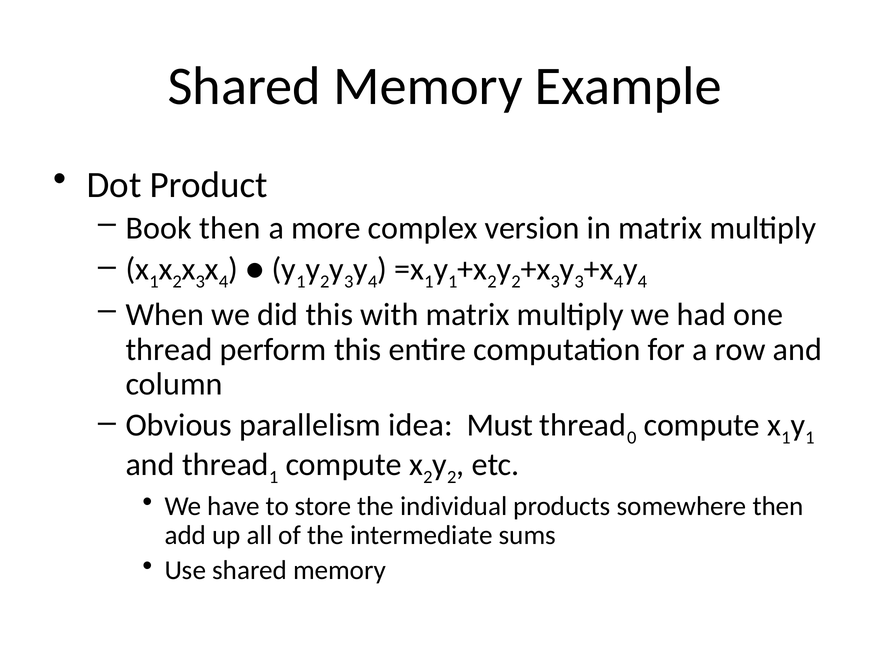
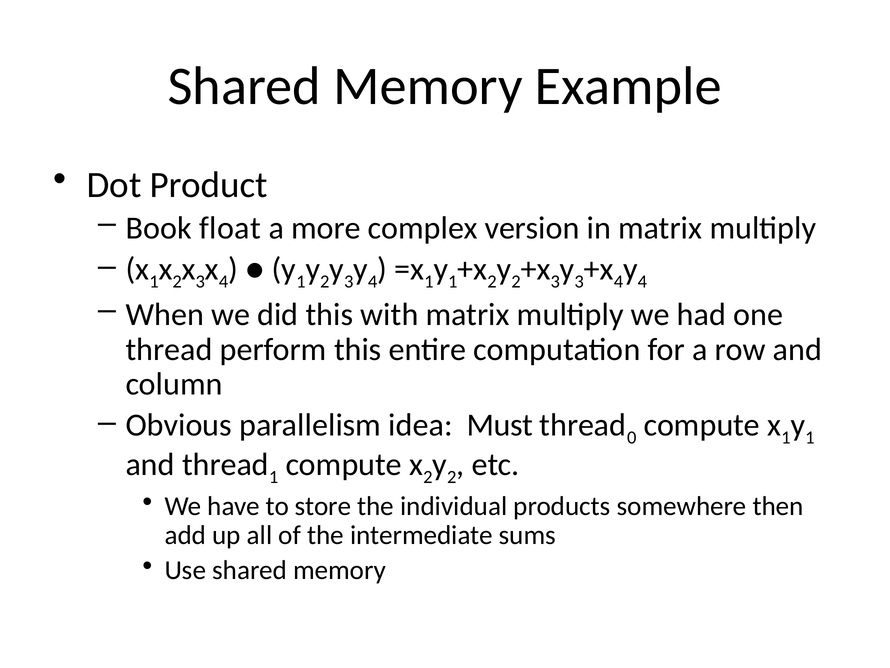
Book then: then -> float
